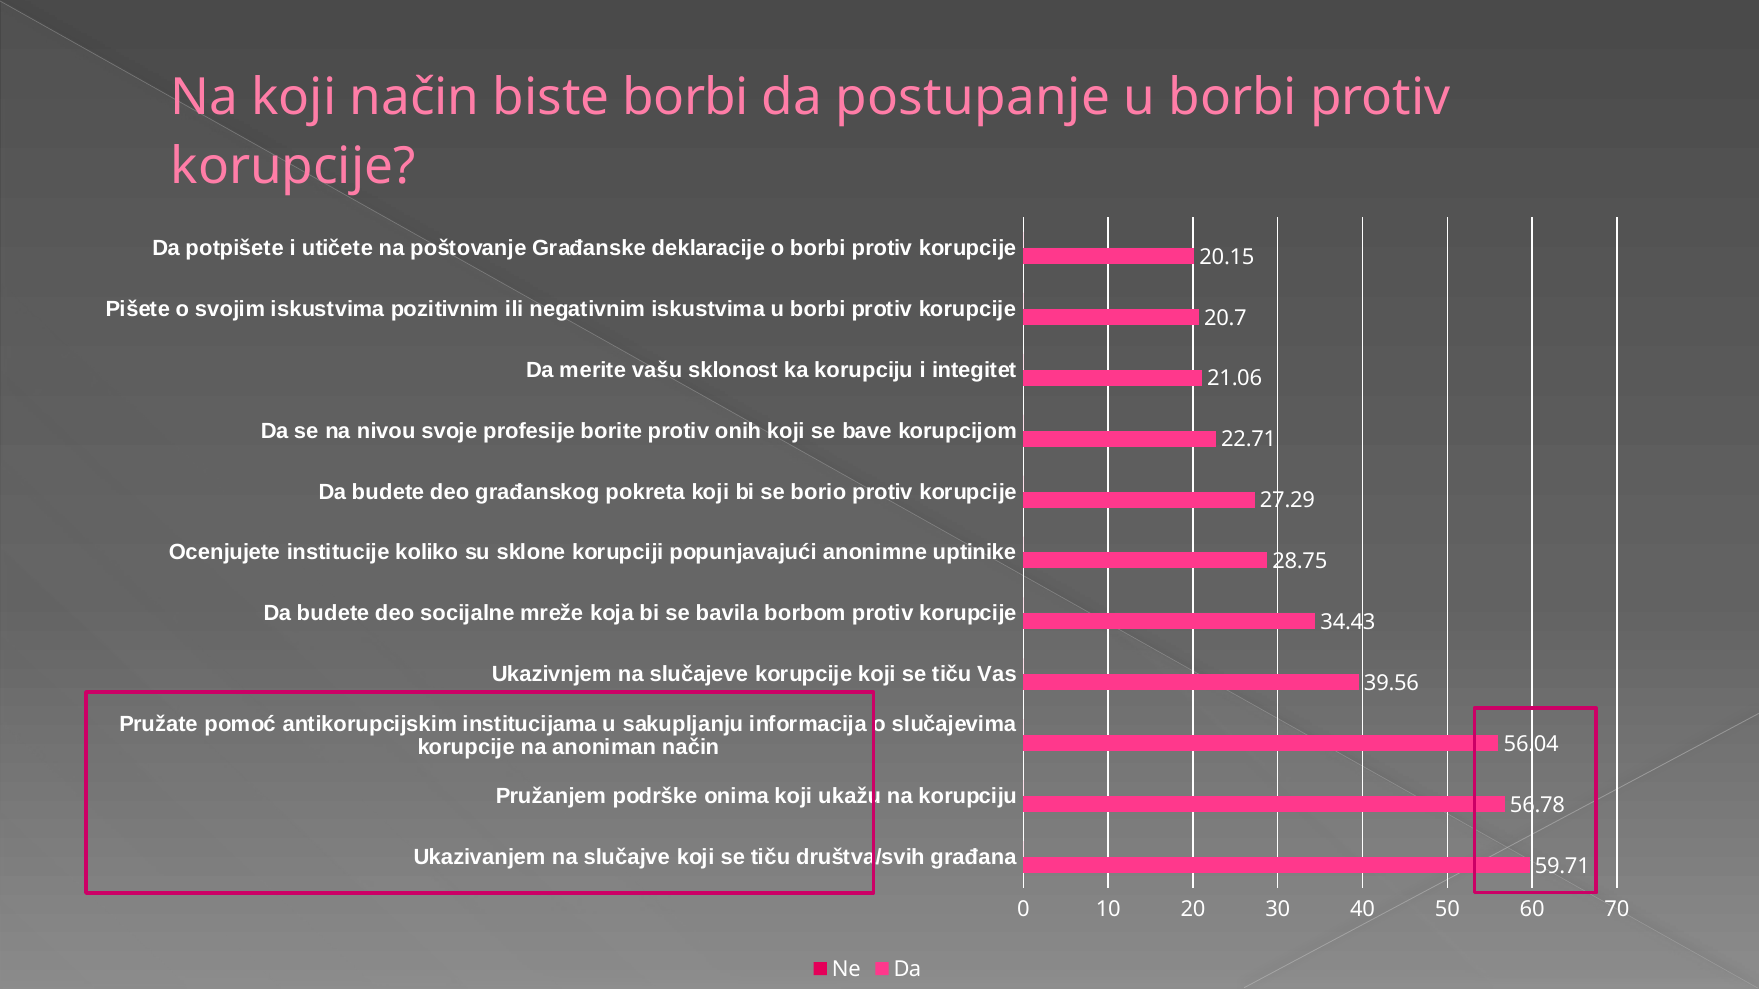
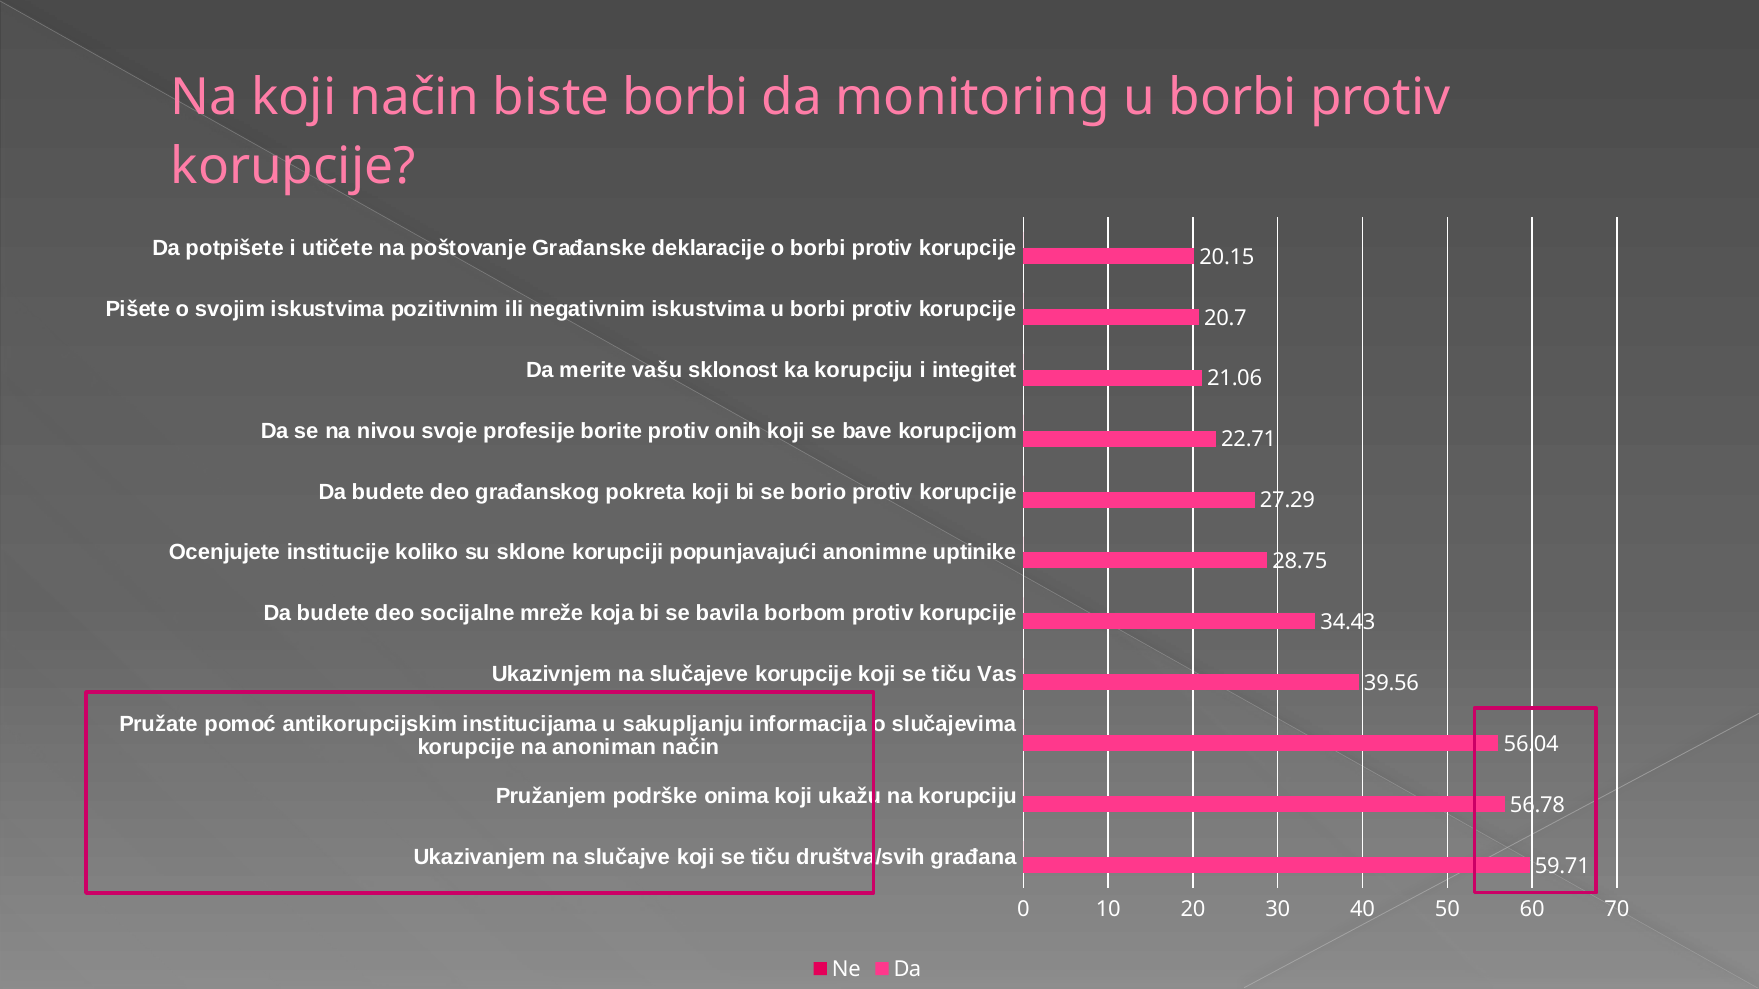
postupanje: postupanje -> monitoring
